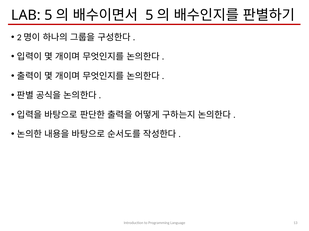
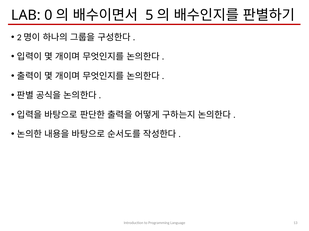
LAB 5: 5 -> 0
